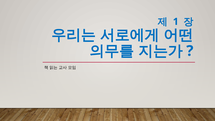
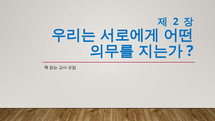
1: 1 -> 2
